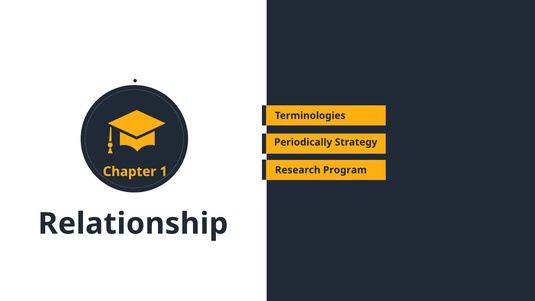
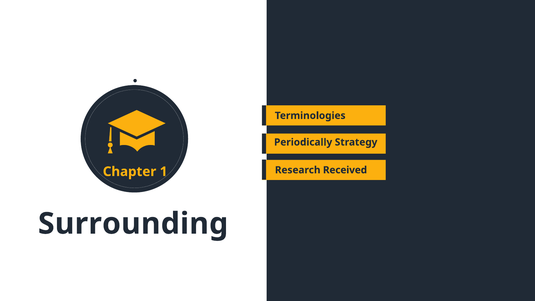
Program: Program -> Received
Relationship: Relationship -> Surrounding
